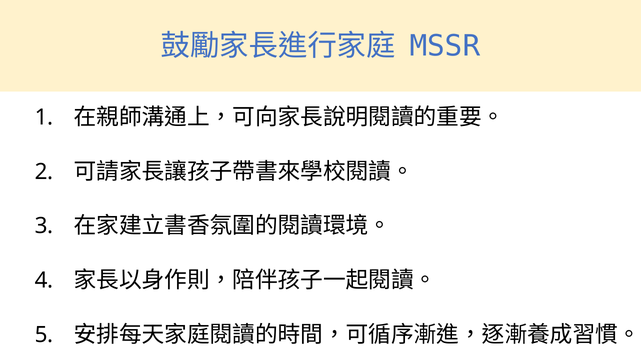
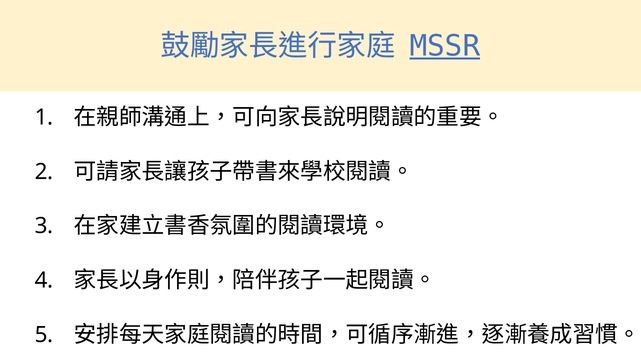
MSSR underline: none -> present
